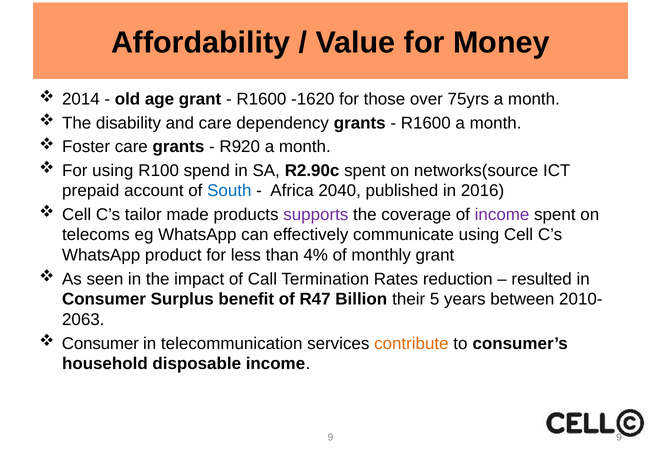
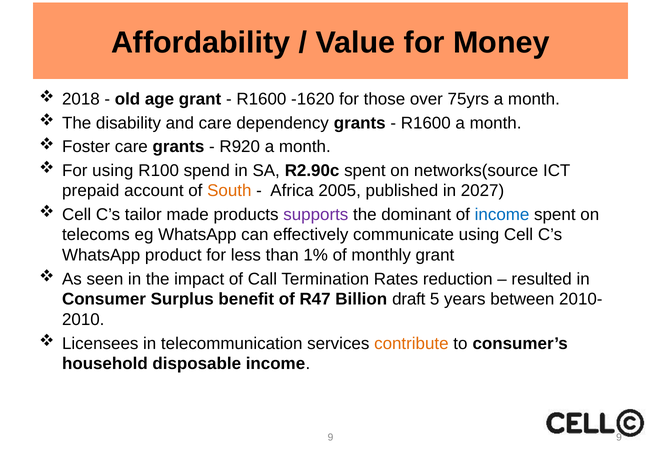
2014: 2014 -> 2018
South colour: blue -> orange
2040: 2040 -> 2005
2016: 2016 -> 2027
coverage: coverage -> dominant
income at (502, 214) colour: purple -> blue
4%: 4% -> 1%
their: their -> draft
2063: 2063 -> 2010
Consumer at (100, 343): Consumer -> Licensees
